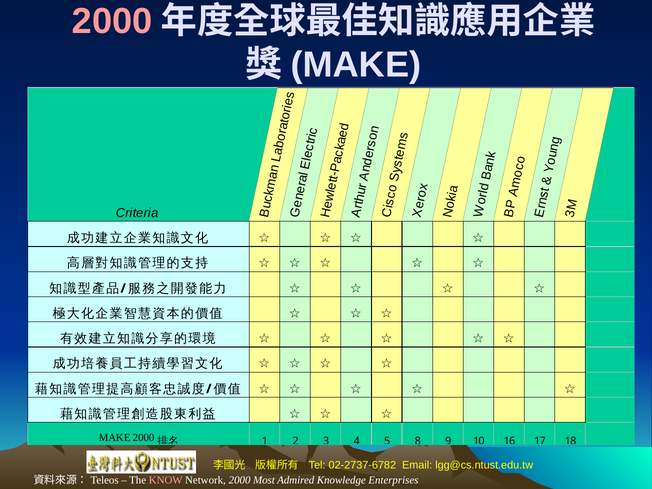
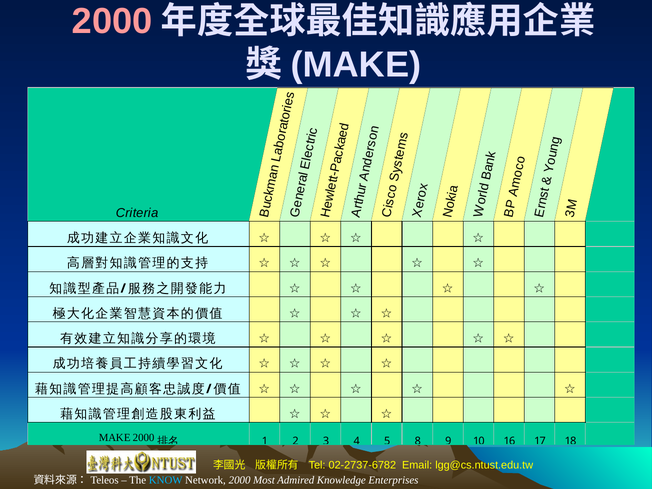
KNOW colour: pink -> light blue
